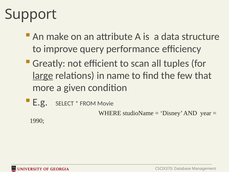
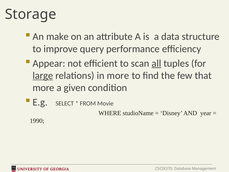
Support: Support -> Storage
Greatly: Greatly -> Appear
all underline: none -> present
in name: name -> more
